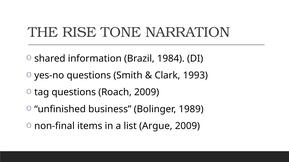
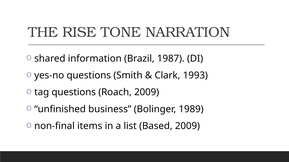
1984: 1984 -> 1987
Argue: Argue -> Based
